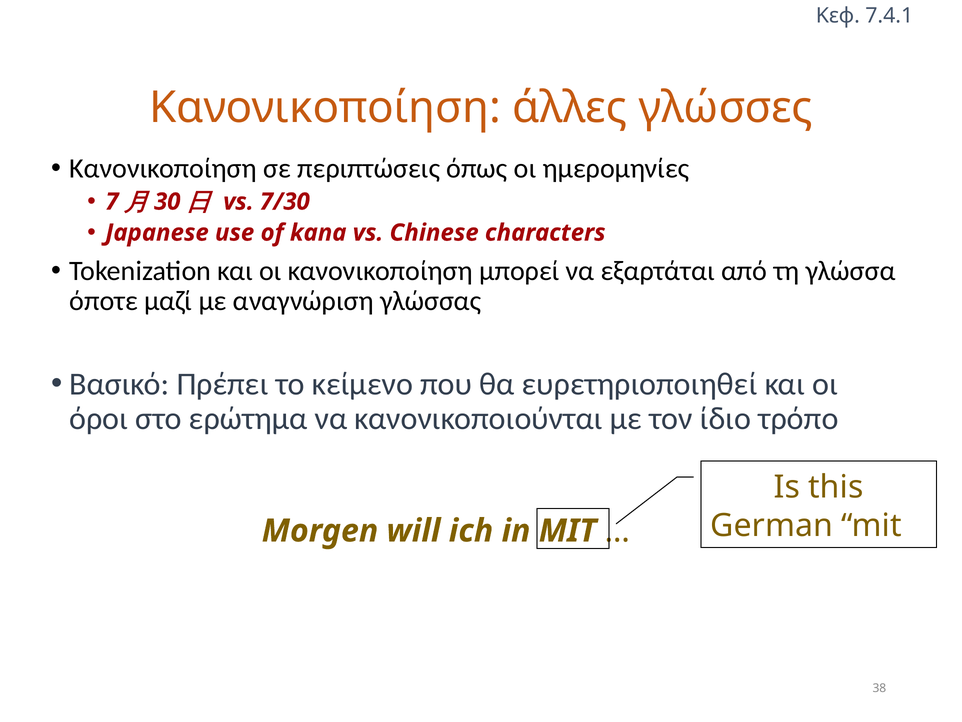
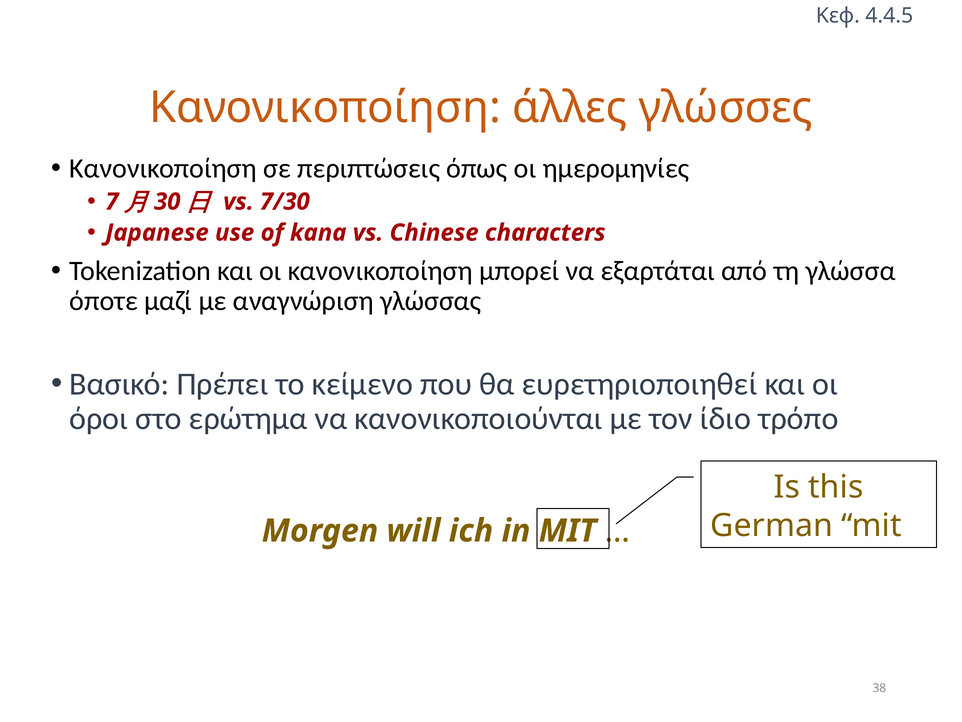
7.4.1: 7.4.1 -> 4.4.5
